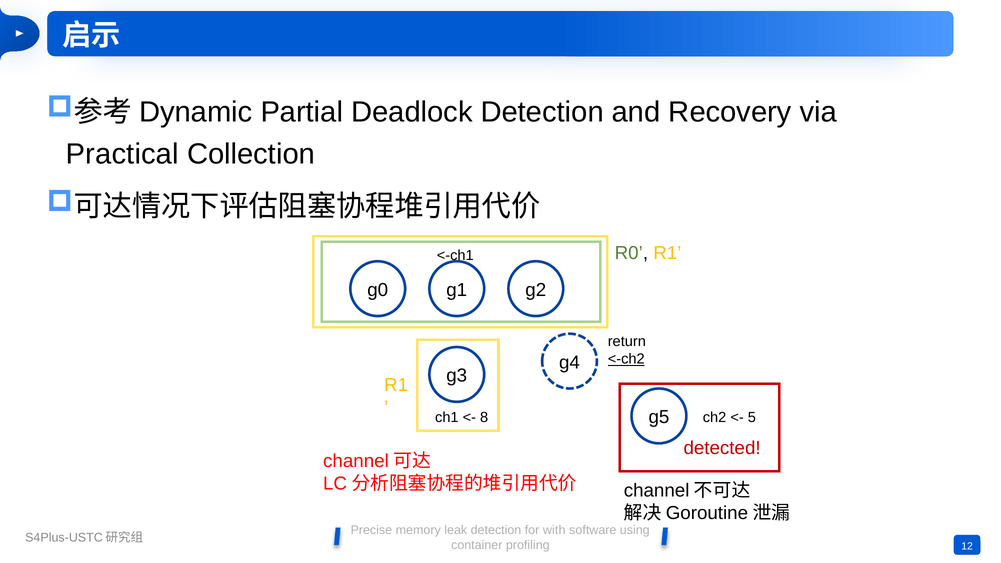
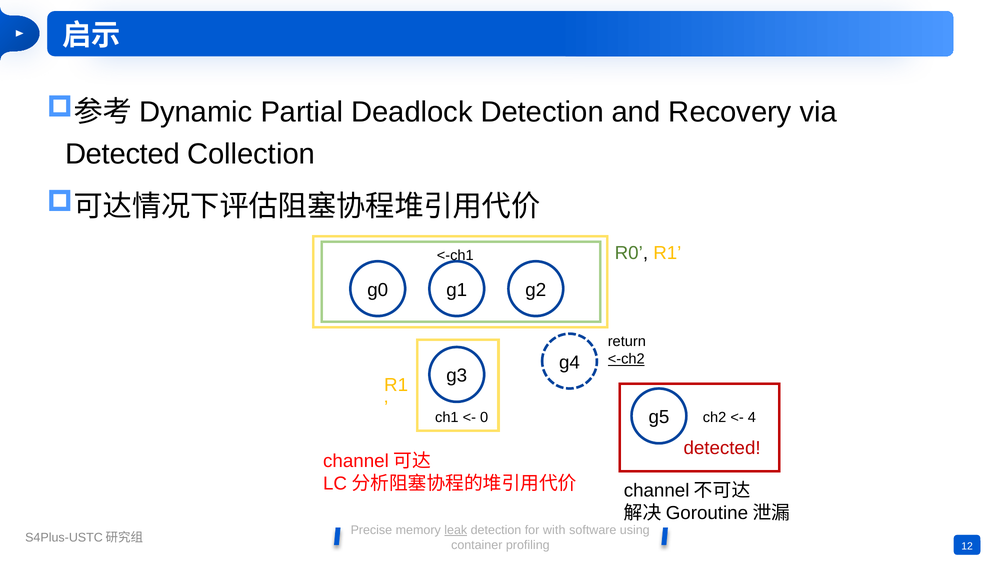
Practical at (122, 154): Practical -> Detected
8: 8 -> 0
5: 5 -> 4
leak underline: none -> present
